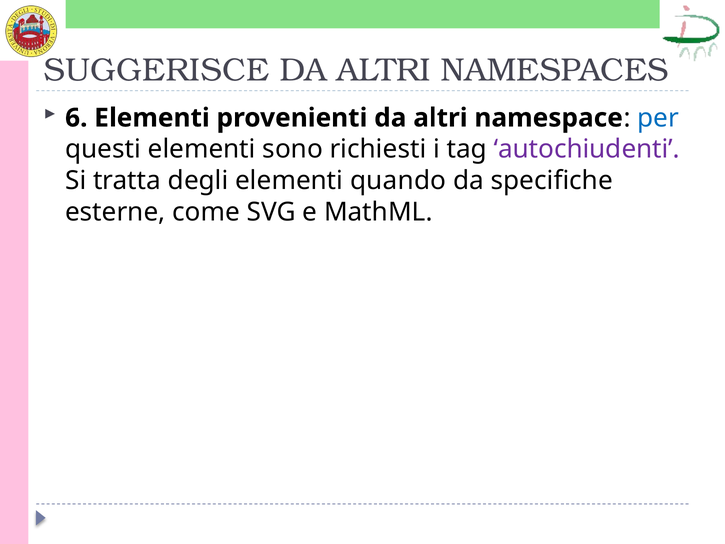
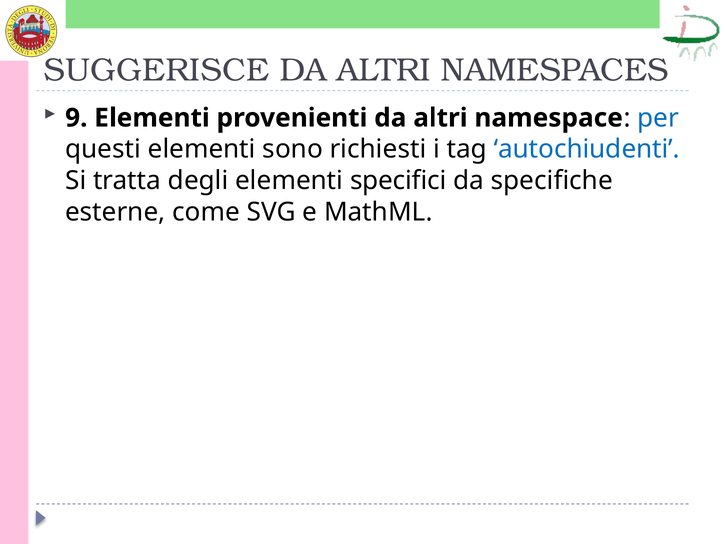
6: 6 -> 9
autochiudenti colour: purple -> blue
quando: quando -> specifici
